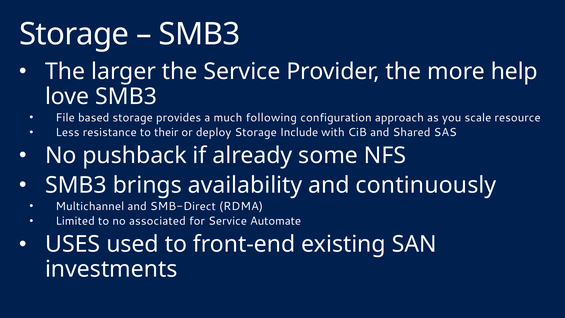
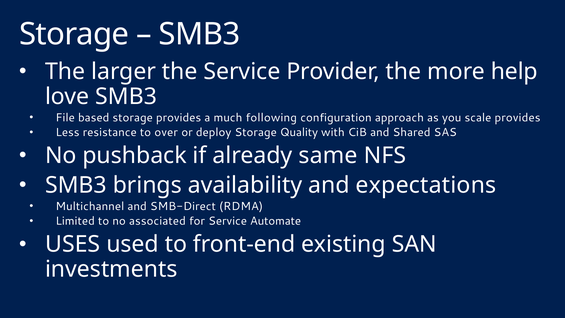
scale resource: resource -> provides
their: their -> over
Include: Include -> Quality
some: some -> same
continuously: continuously -> expectations
